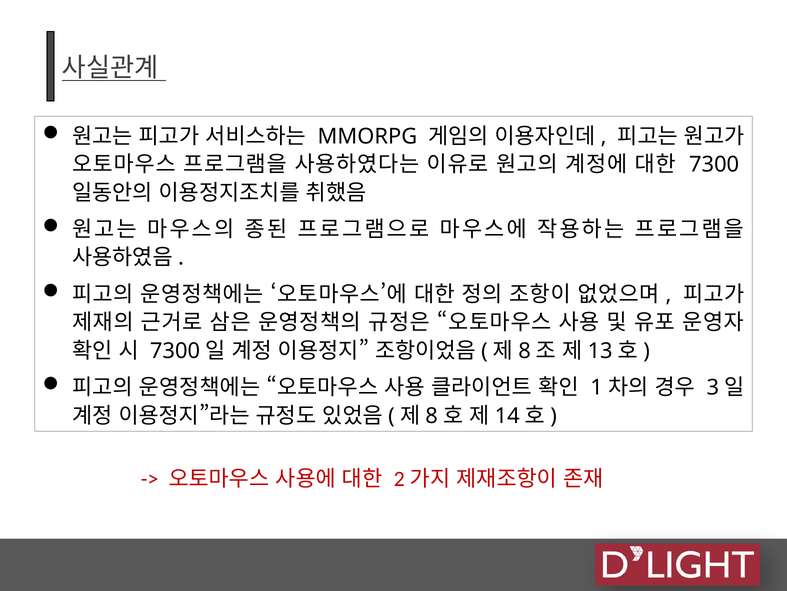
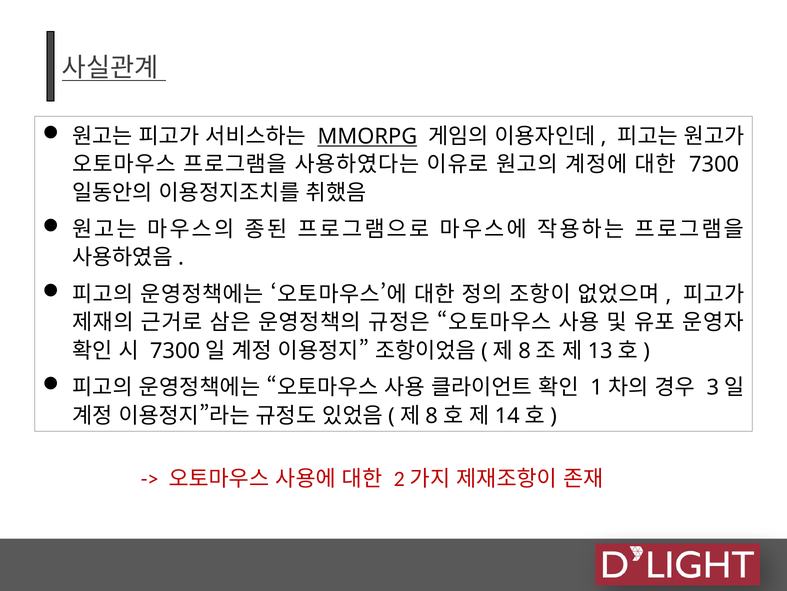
MMORPG underline: none -> present
